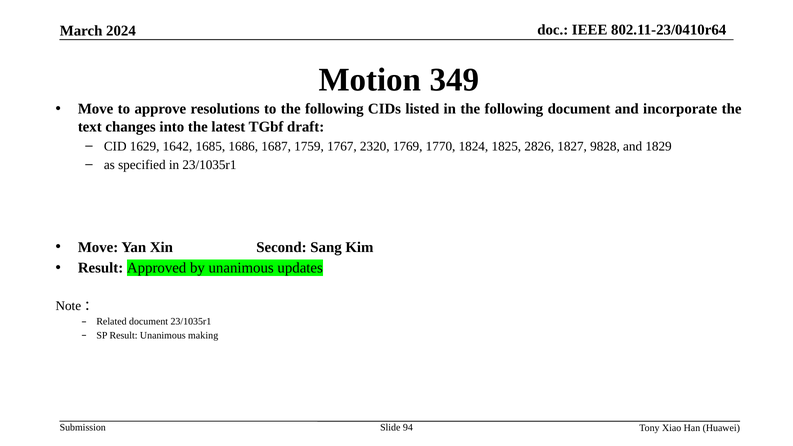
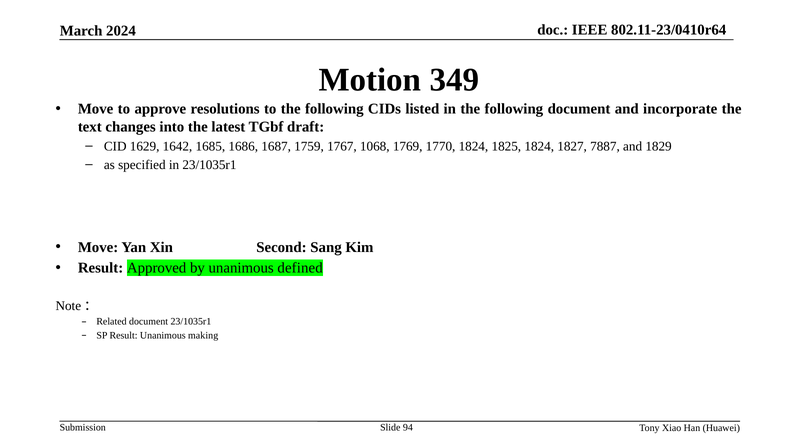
2320: 2320 -> 1068
1825 2826: 2826 -> 1824
9828: 9828 -> 7887
updates: updates -> defined
